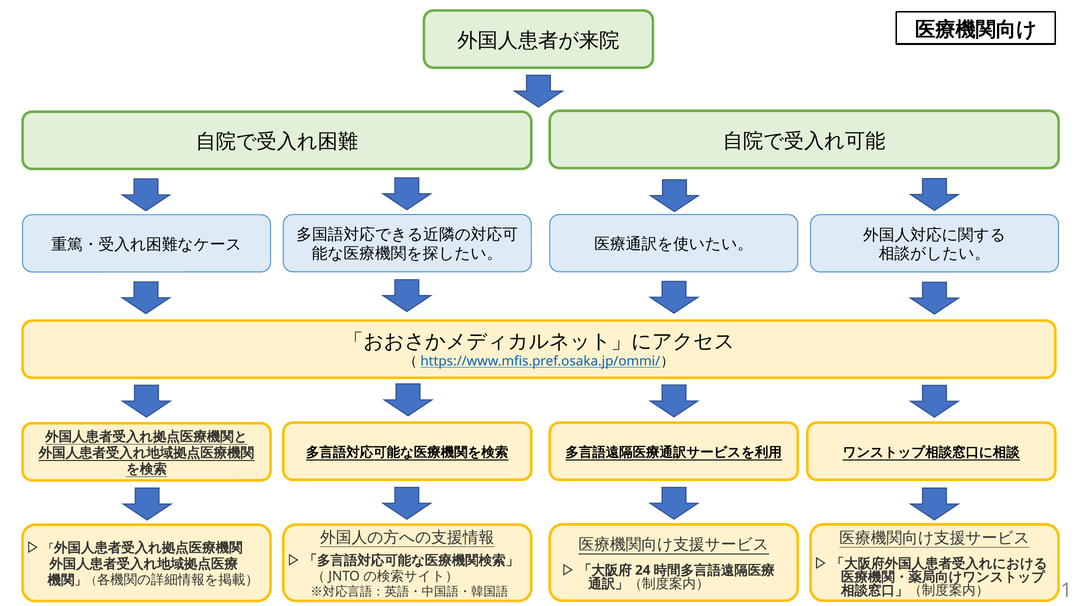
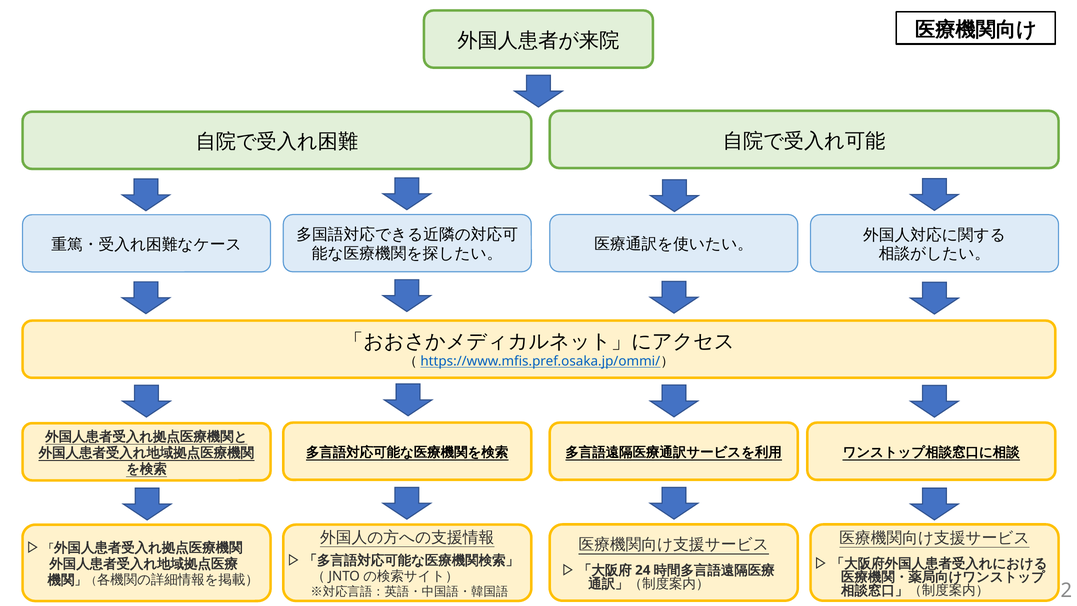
1: 1 -> 2
